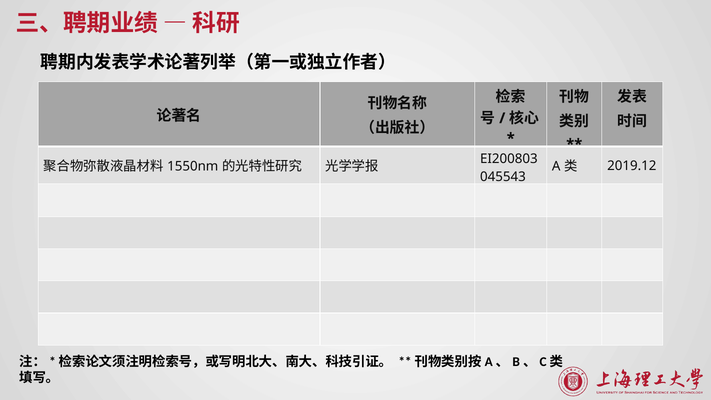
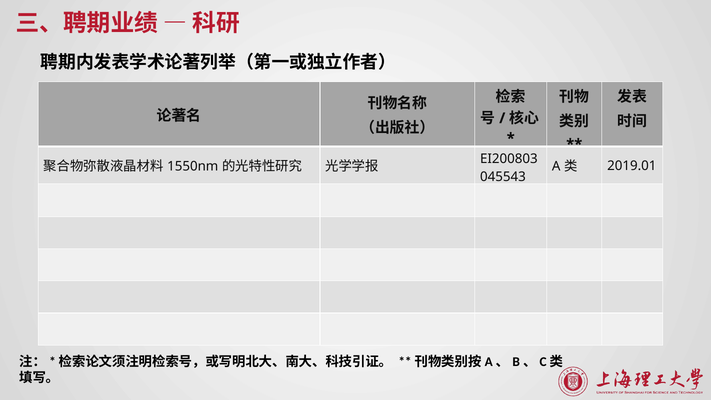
2019.12: 2019.12 -> 2019.01
